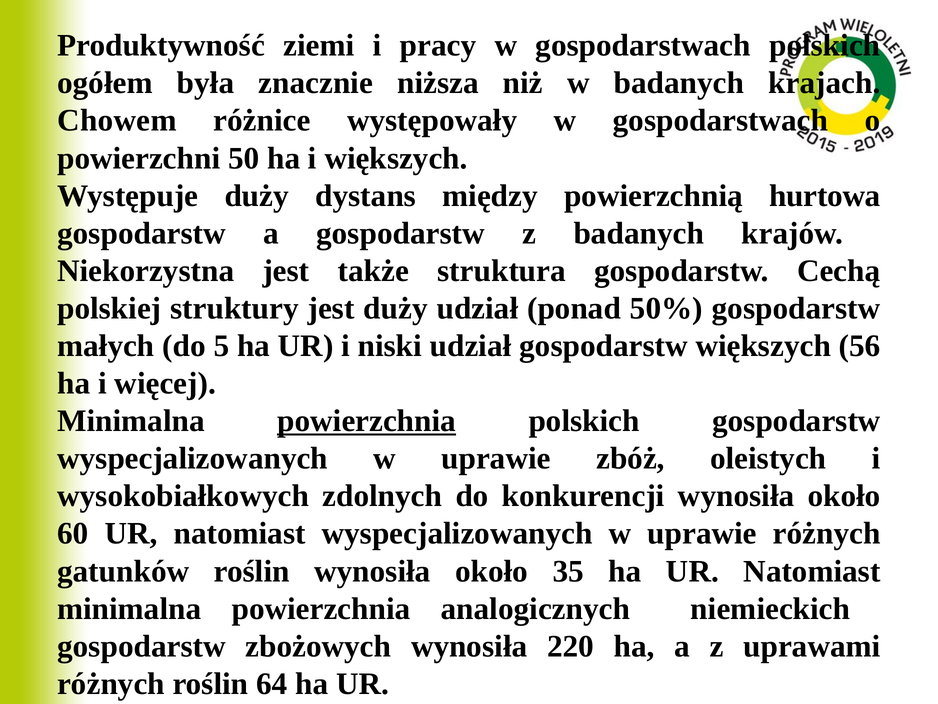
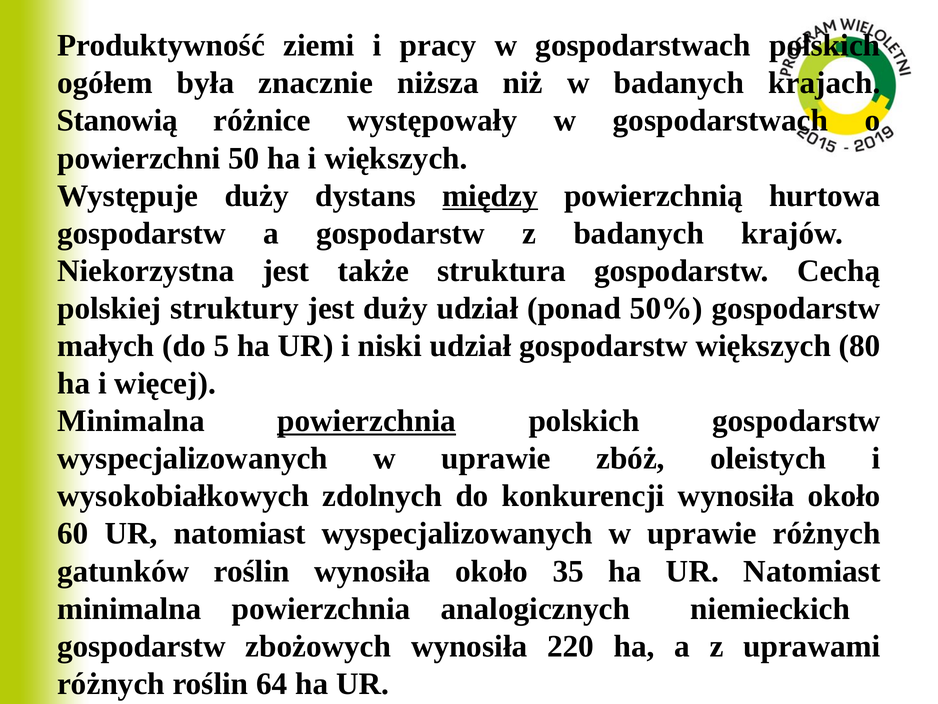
Chowem: Chowem -> Stanowią
między underline: none -> present
56: 56 -> 80
